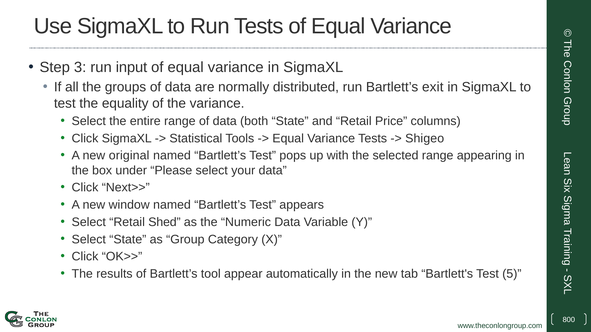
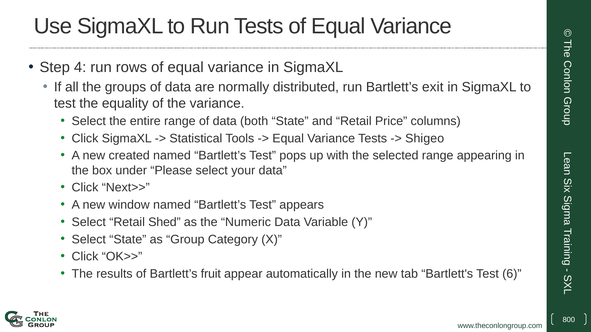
3: 3 -> 4
input: input -> rows
original: original -> created
tool: tool -> fruit
5: 5 -> 6
